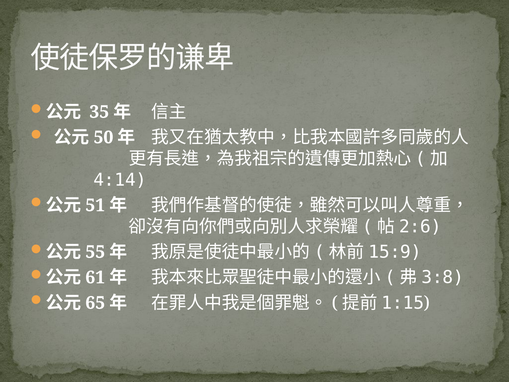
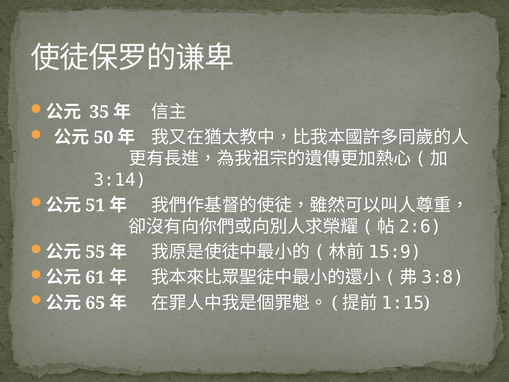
4:14: 4:14 -> 3:14
